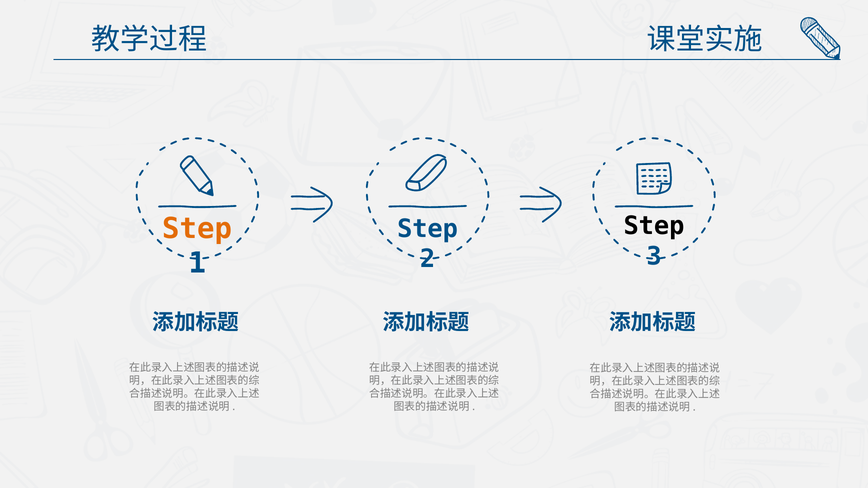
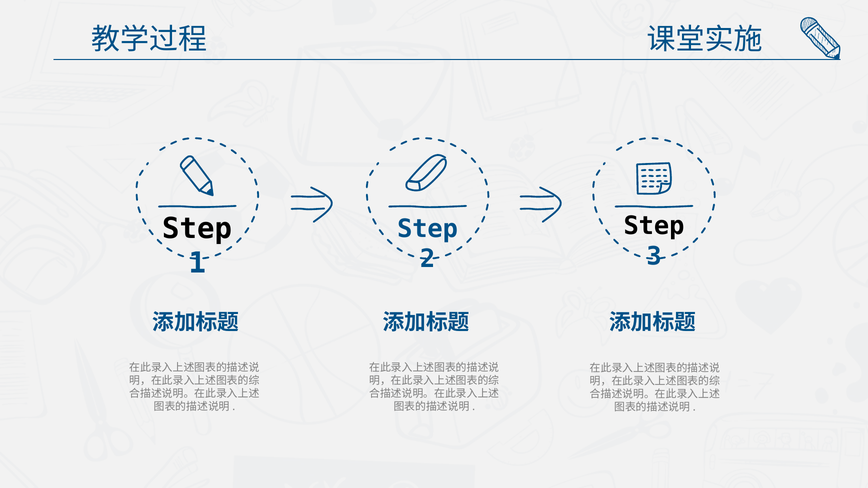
Step at (197, 229) colour: orange -> black
